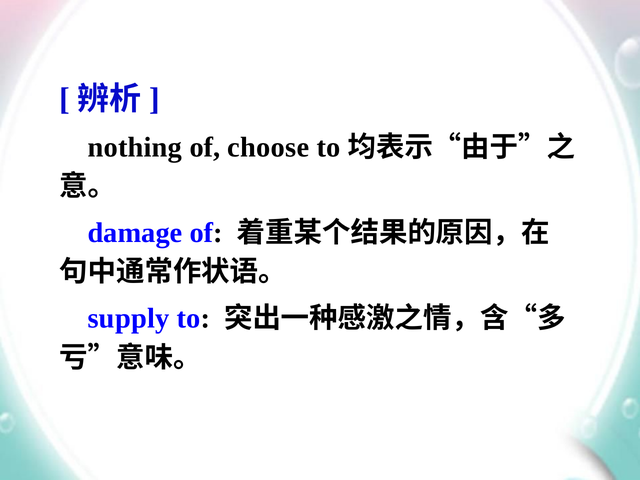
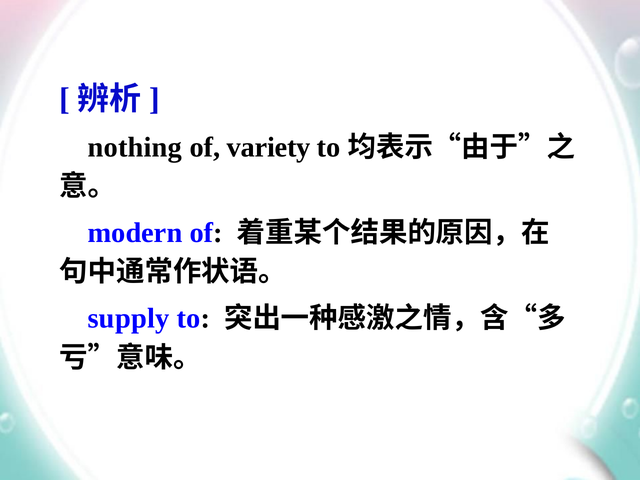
choose: choose -> variety
damage: damage -> modern
